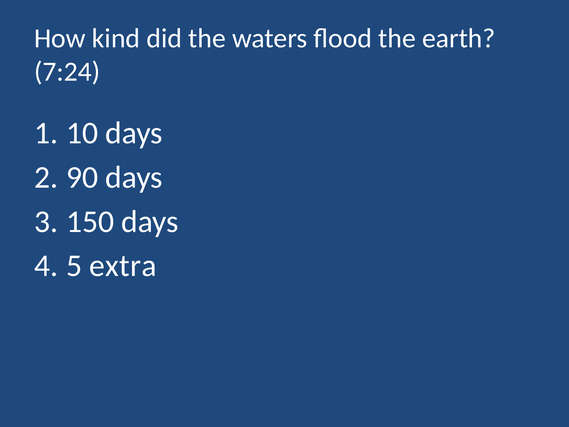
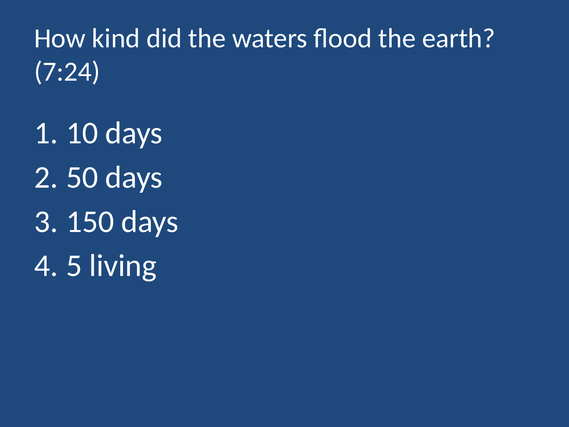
90: 90 -> 50
extra: extra -> living
